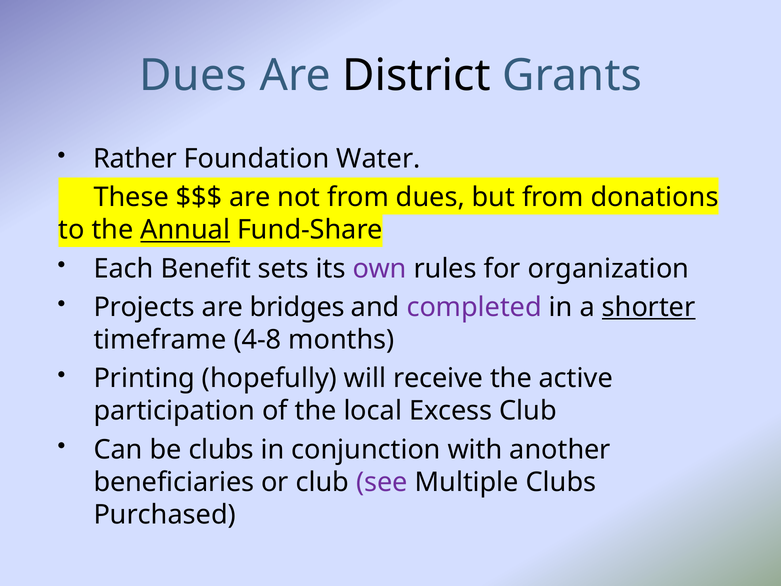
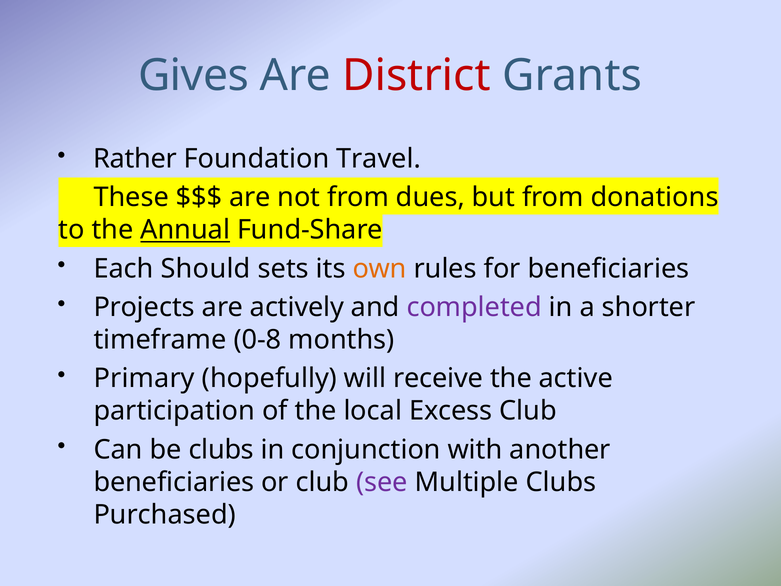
Dues at (193, 75): Dues -> Gives
District colour: black -> red
Water: Water -> Travel
Benefit: Benefit -> Should
own colour: purple -> orange
for organization: organization -> beneficiaries
bridges: bridges -> actively
shorter underline: present -> none
4-8: 4-8 -> 0-8
Printing: Printing -> Primary
